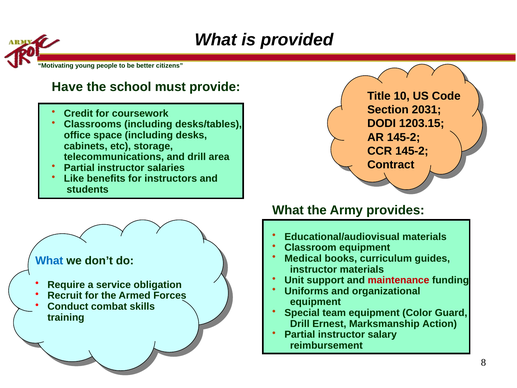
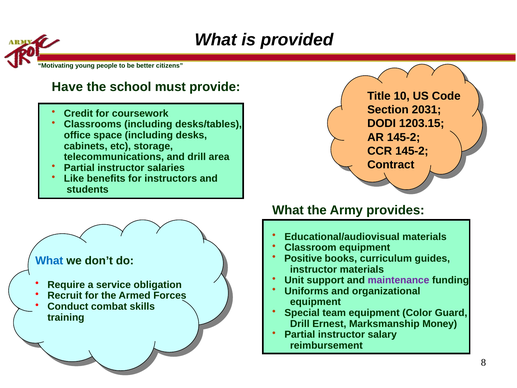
Medical: Medical -> Positive
maintenance colour: red -> purple
Action: Action -> Money
